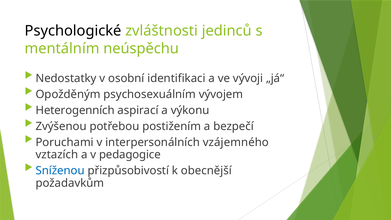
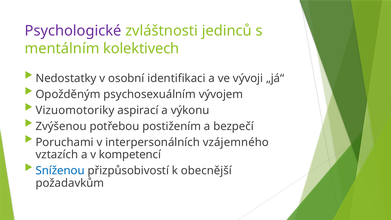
Psychologické colour: black -> purple
neúspěchu: neúspěchu -> kolektivech
Heterogenních: Heterogenních -> Vizuomotoriky
pedagogice: pedagogice -> kompetencí
